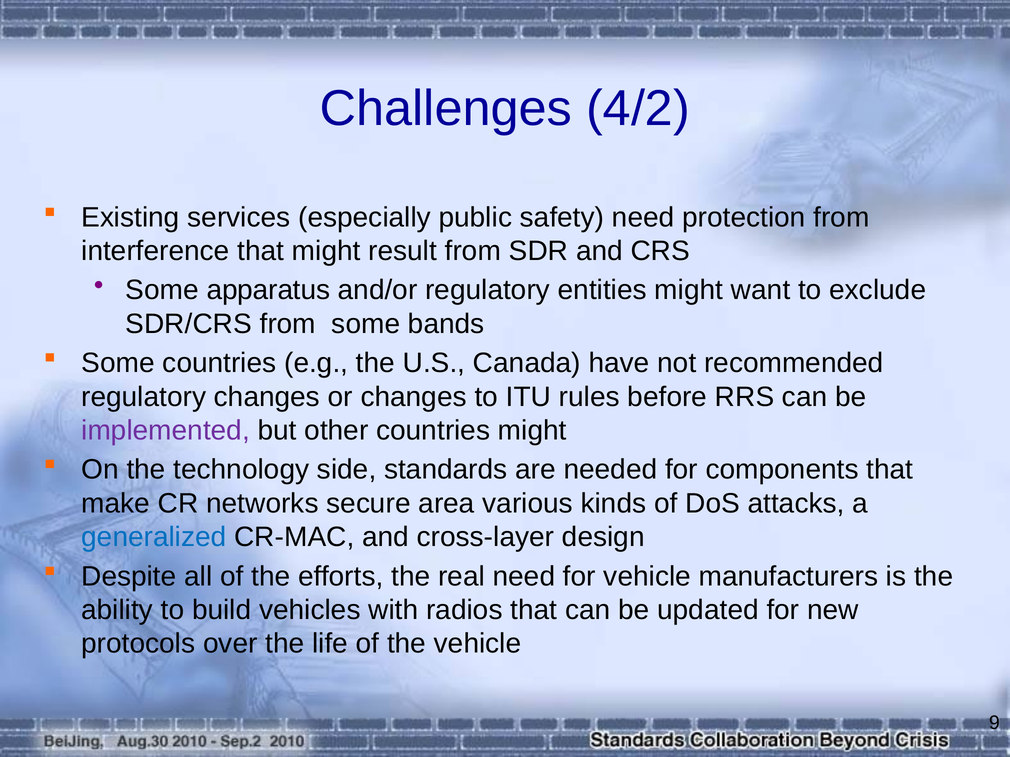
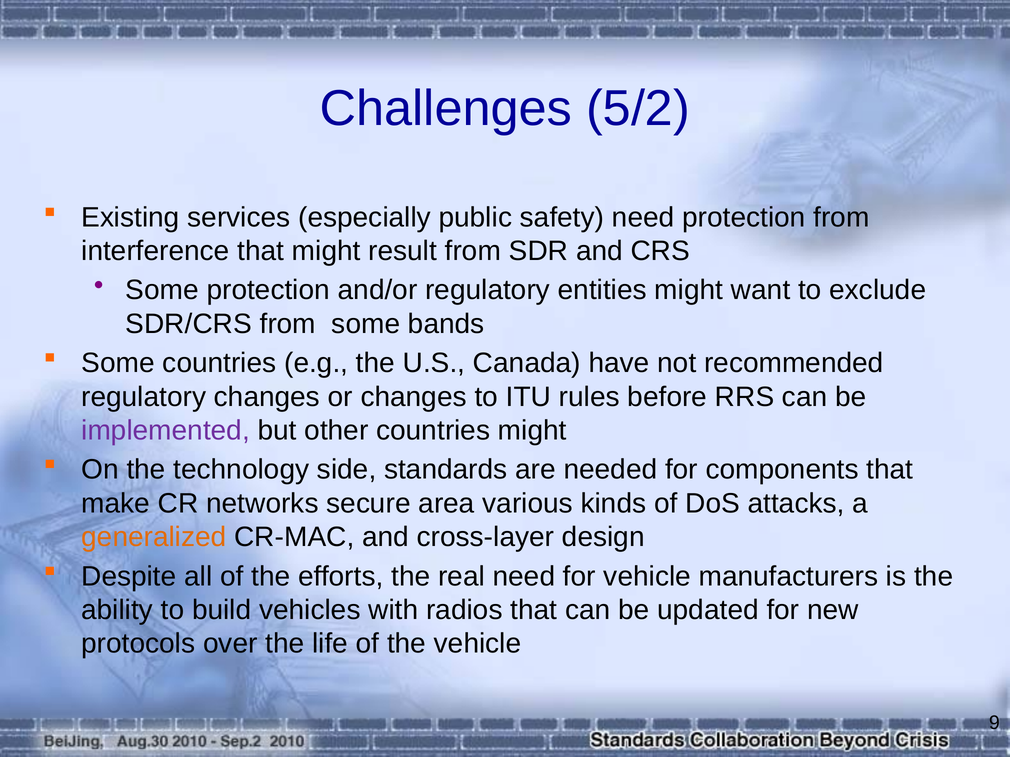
4/2: 4/2 -> 5/2
Some apparatus: apparatus -> protection
generalized colour: blue -> orange
